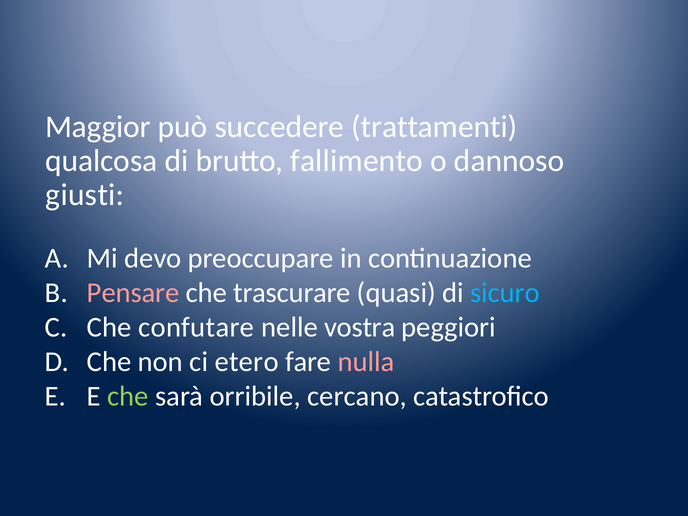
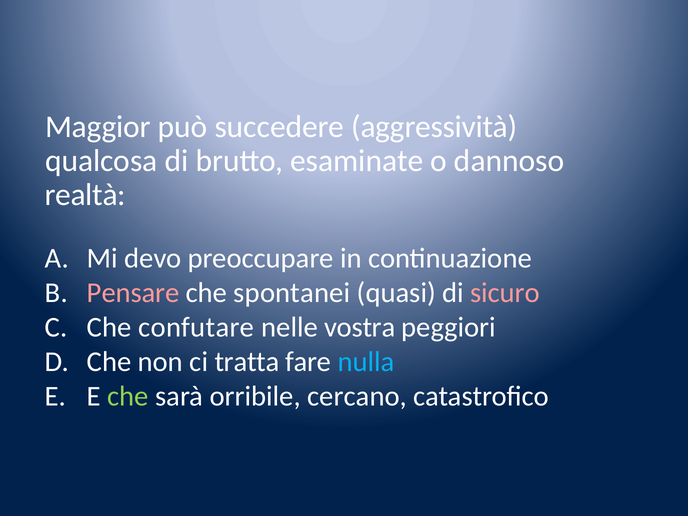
trattamenti: trattamenti -> aggressività
fallimento: fallimento -> esaminate
giusti: giusti -> realtà
trascurare: trascurare -> spontanei
sicuro colour: light blue -> pink
etero: etero -> tratta
nulla colour: pink -> light blue
